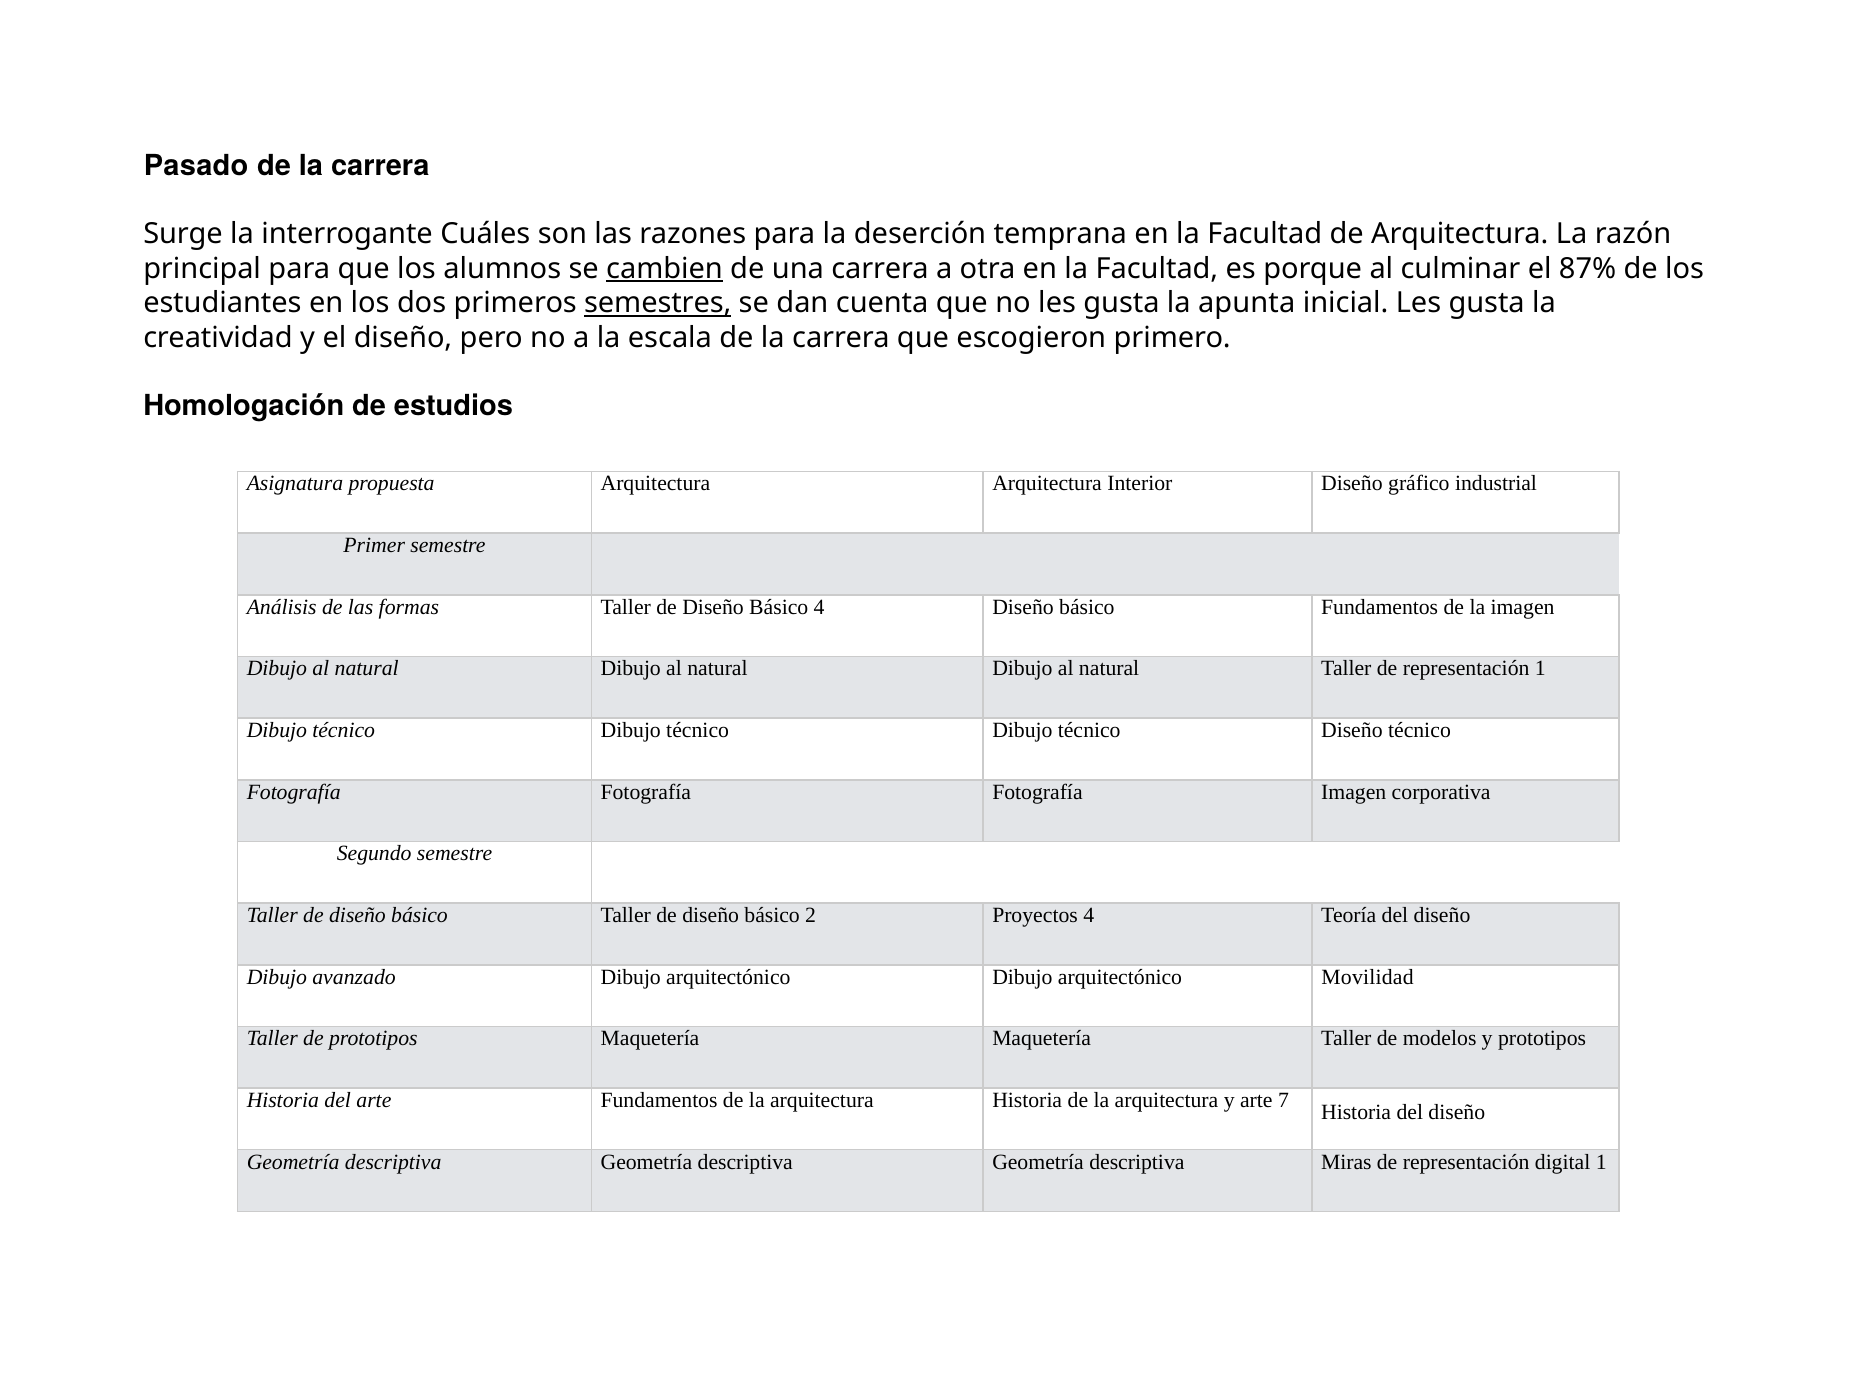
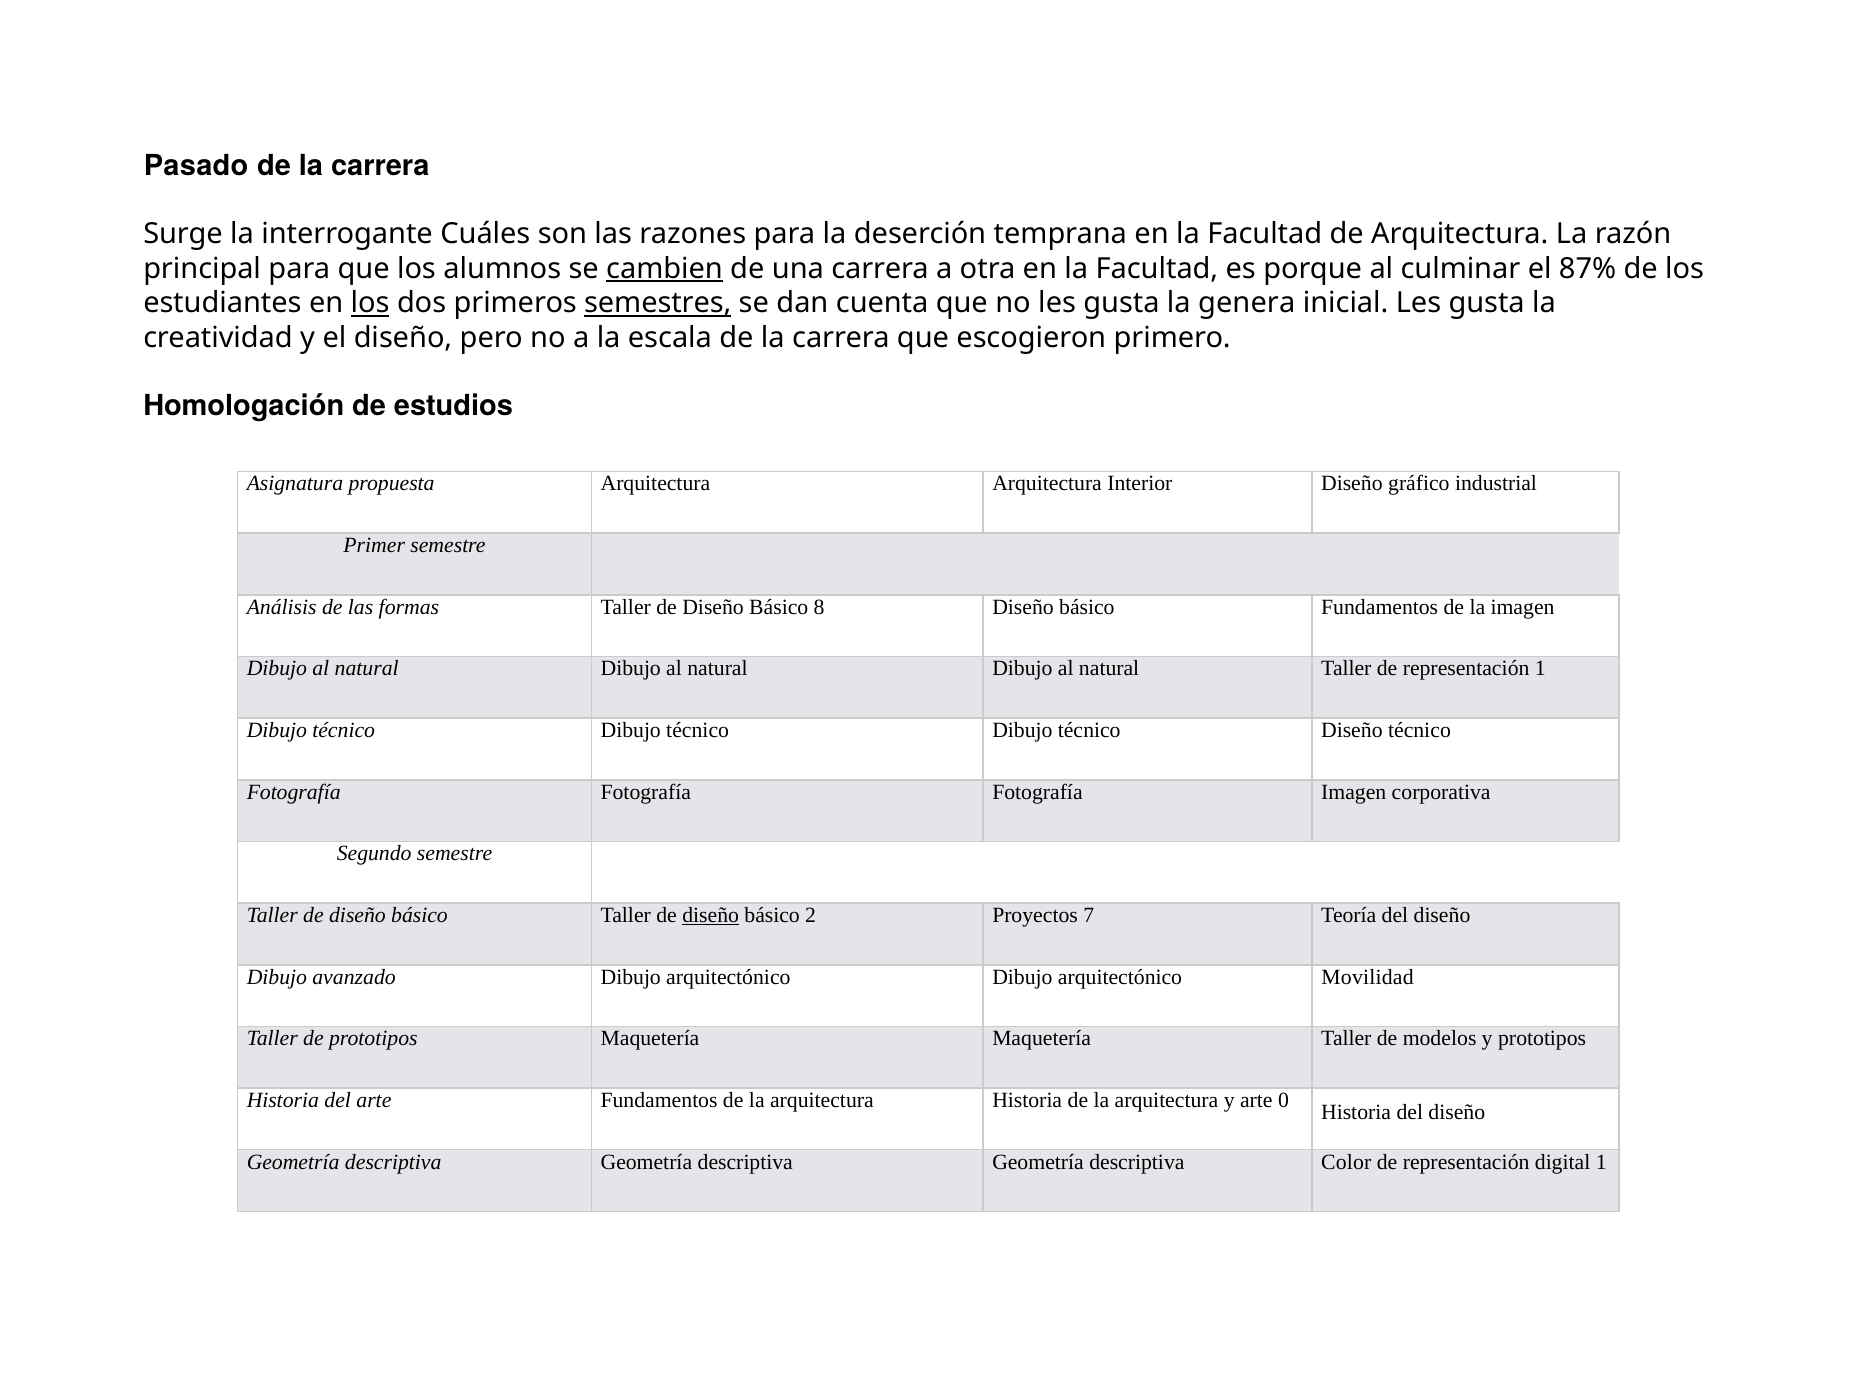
los at (370, 303) underline: none -> present
apunta: apunta -> genera
Básico 4: 4 -> 8
diseño at (711, 915) underline: none -> present
Proyectos 4: 4 -> 7
7: 7 -> 0
Miras: Miras -> Color
